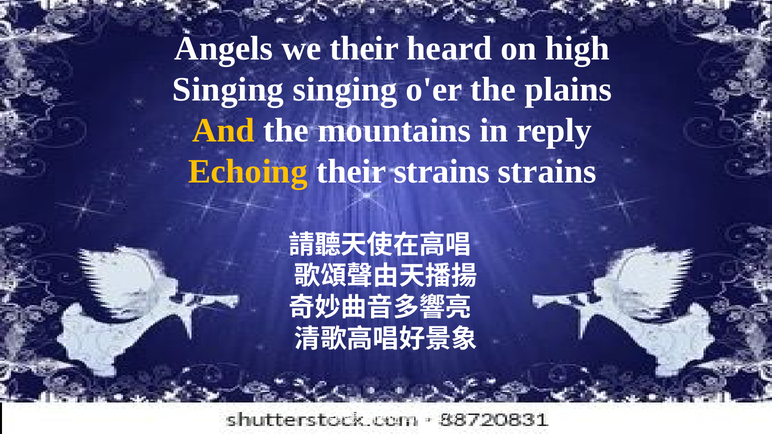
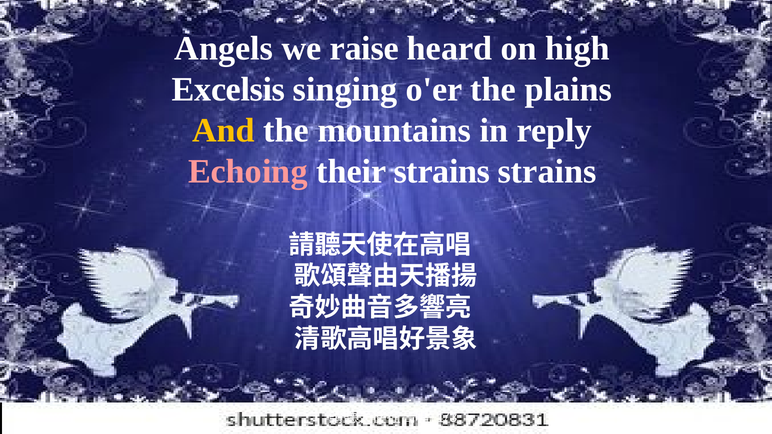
we their: their -> raise
Singing at (228, 90): Singing -> Excelsis
Echoing colour: yellow -> pink
